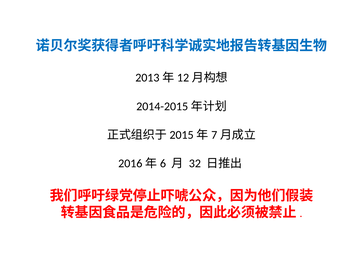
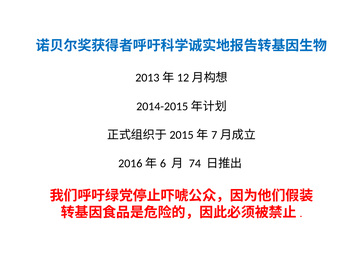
32: 32 -> 74
